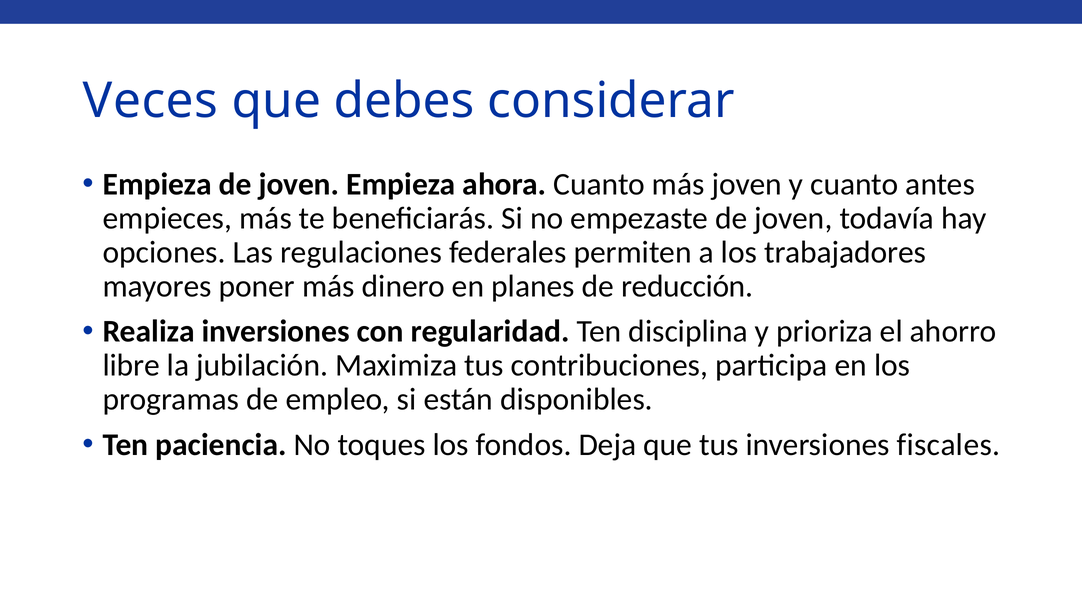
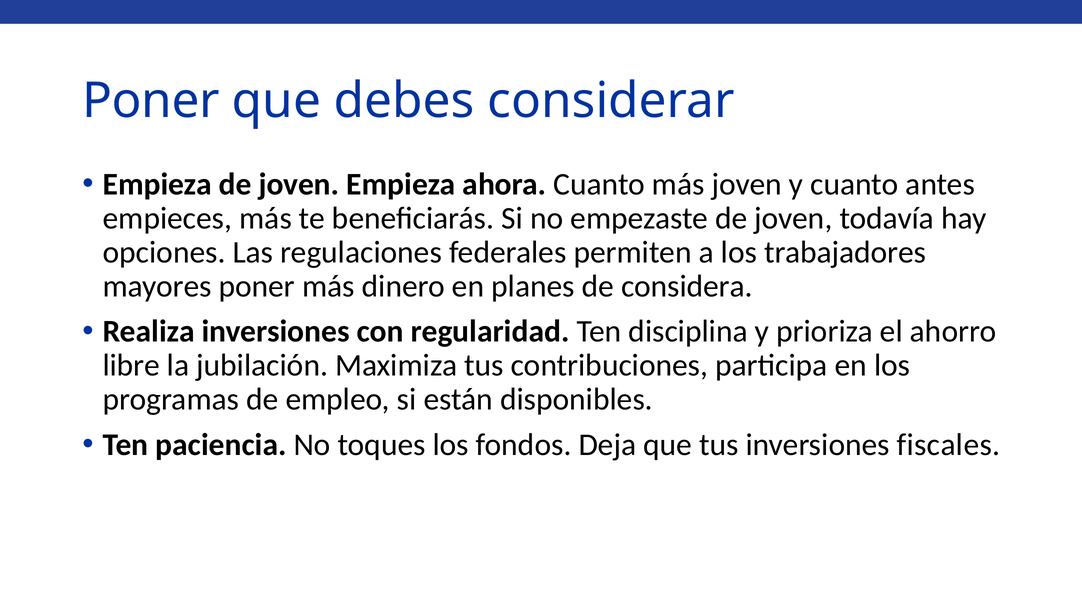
Veces at (151, 101): Veces -> Poner
reducción: reducción -> considera
